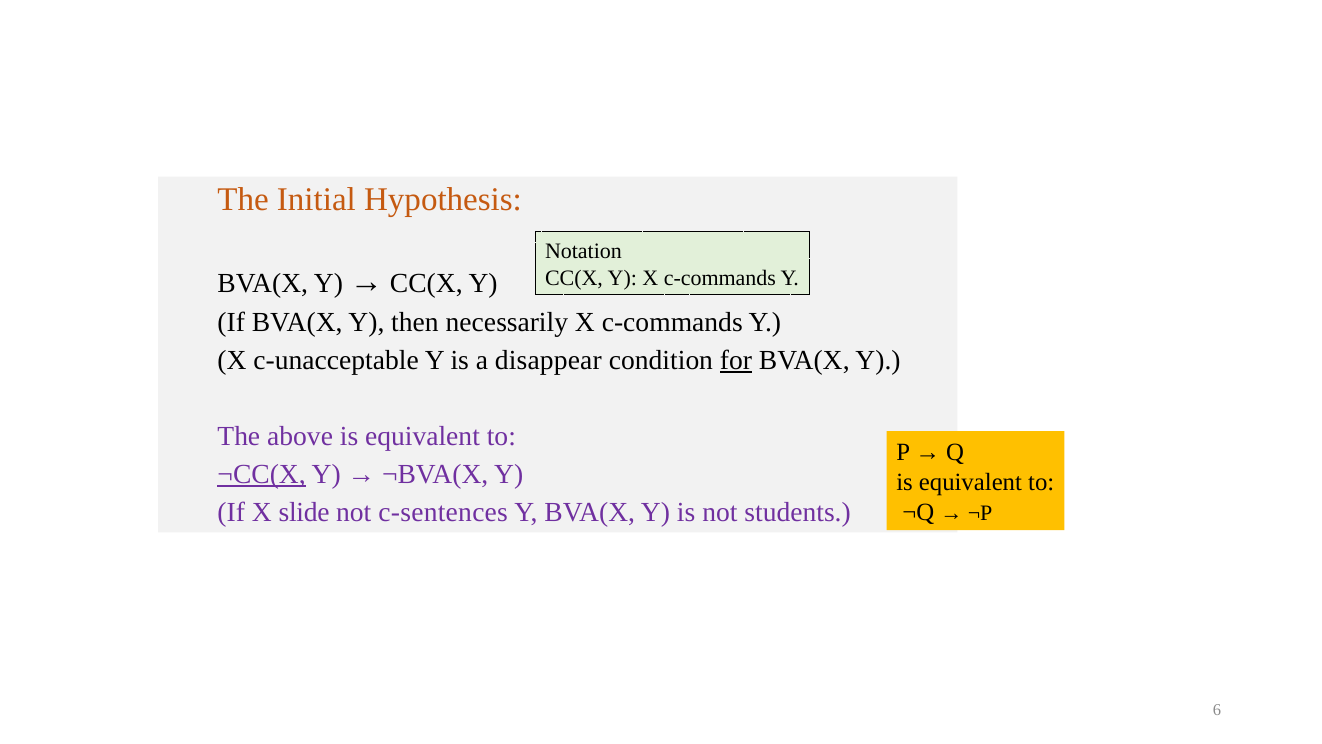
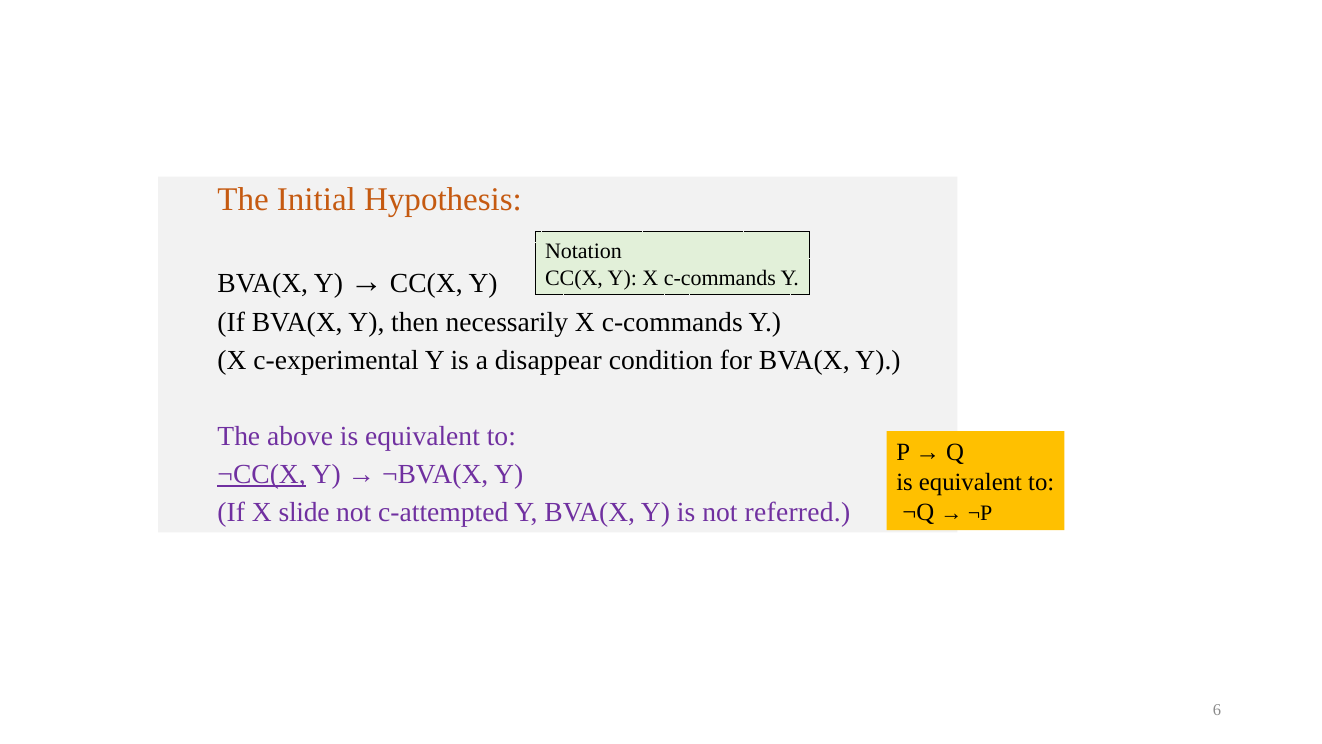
c-unacceptable: c-unacceptable -> c-experimental
for underline: present -> none
c-sentences: c-sentences -> c-attempted
students: students -> referred
